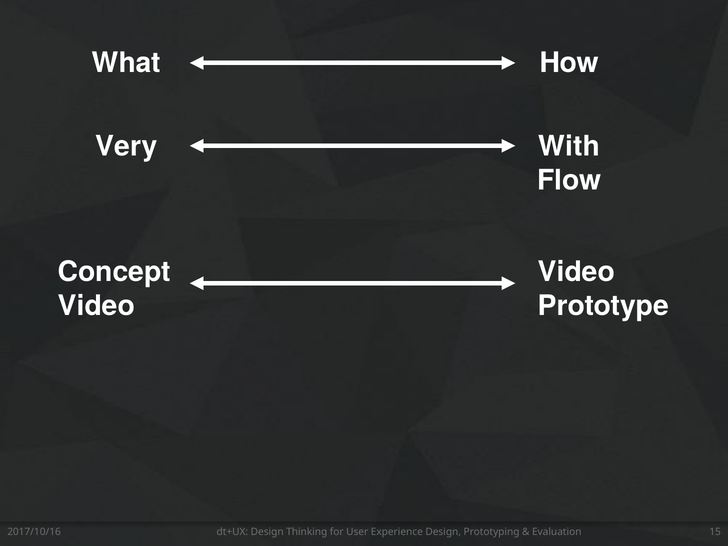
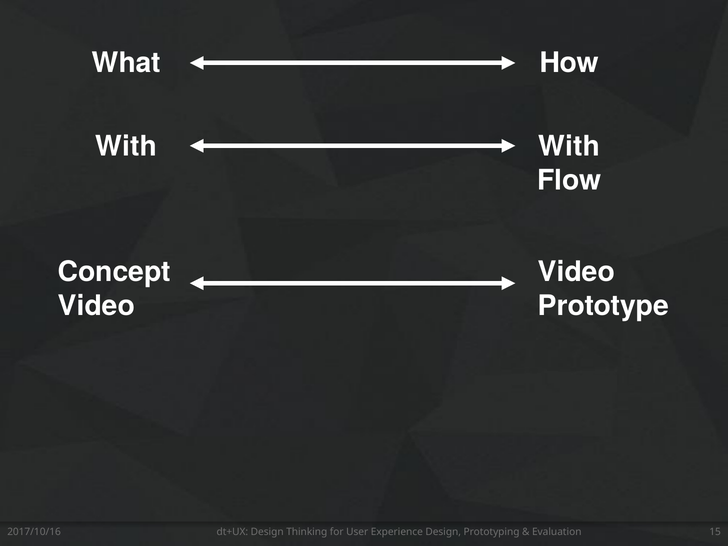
Very at (126, 147): Very -> With
